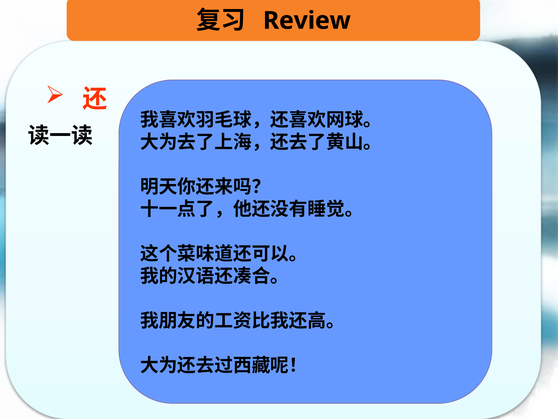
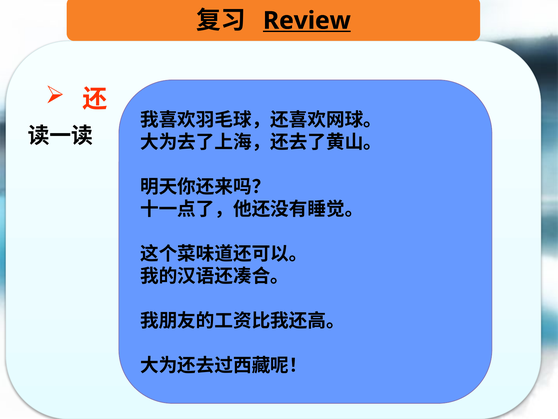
Review underline: none -> present
